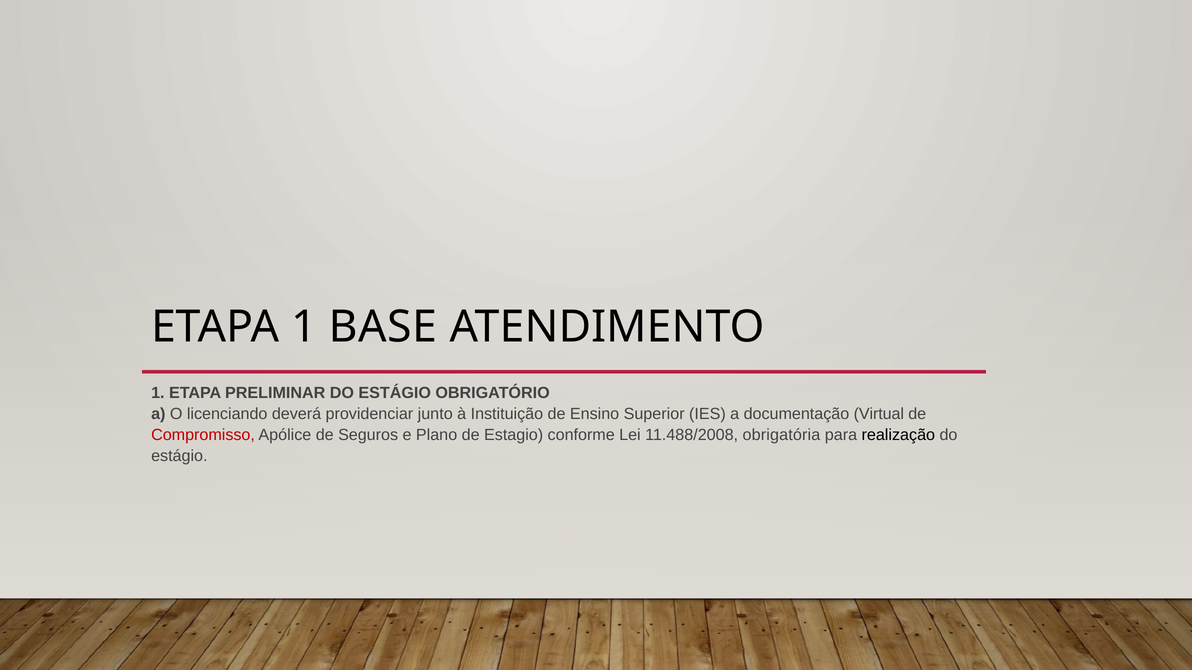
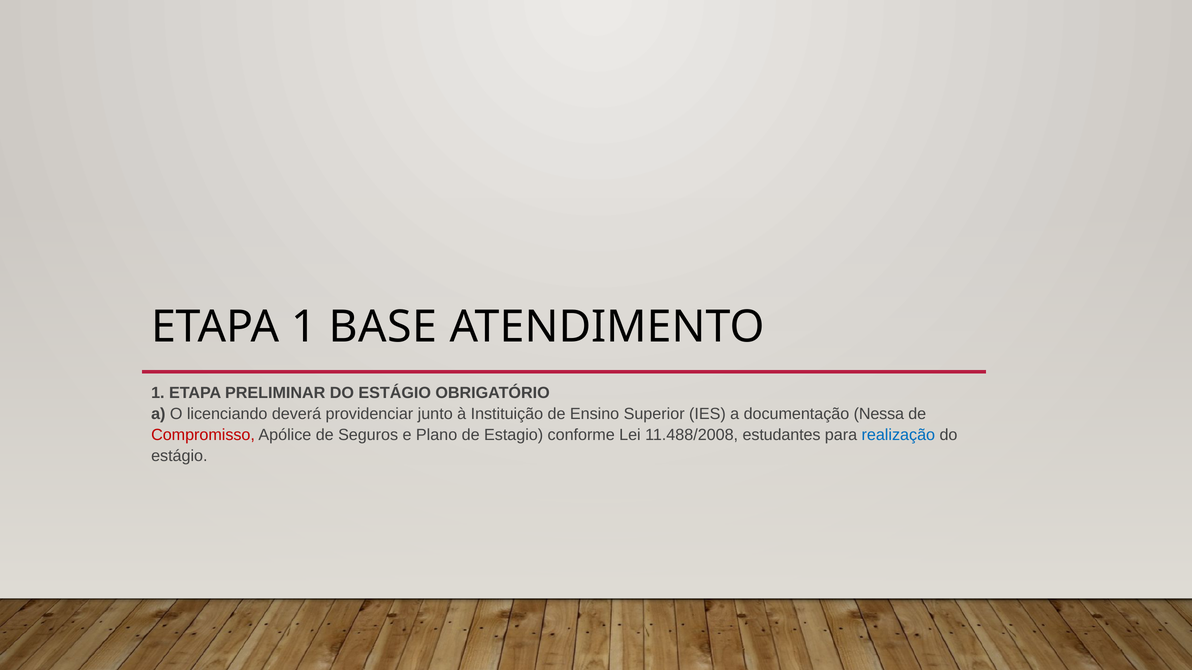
Virtual: Virtual -> Nessa
obrigatória: obrigatória -> estudantes
realização colour: black -> blue
